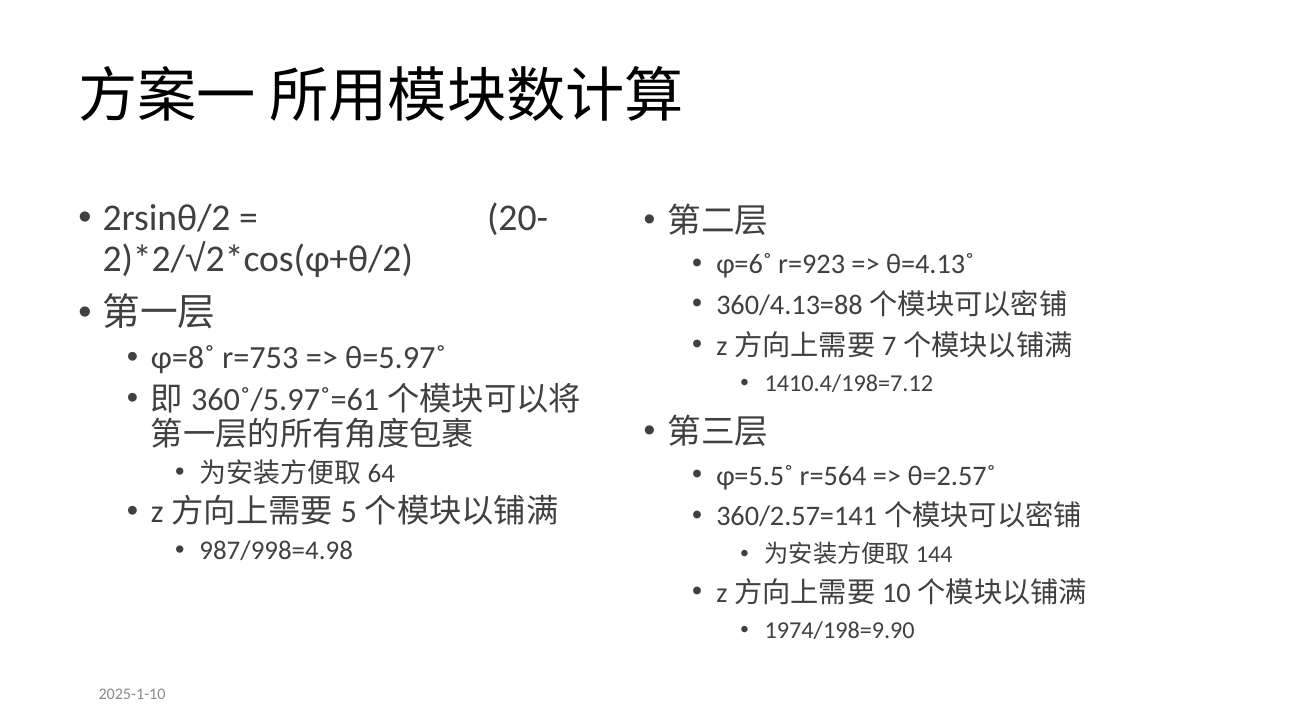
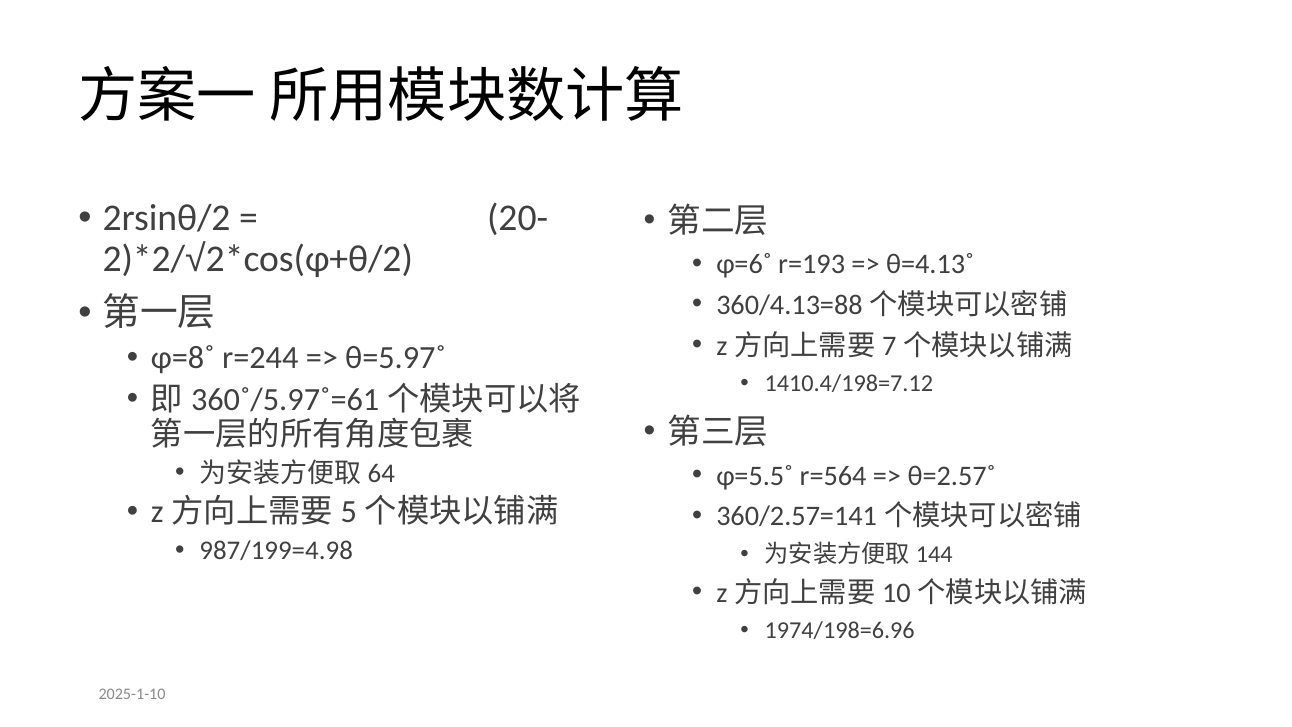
r=923: r=923 -> r=193
r=753: r=753 -> r=244
987/998=4.98: 987/998=4.98 -> 987/199=4.98
1974/198=9.90: 1974/198=9.90 -> 1974/198=6.96
